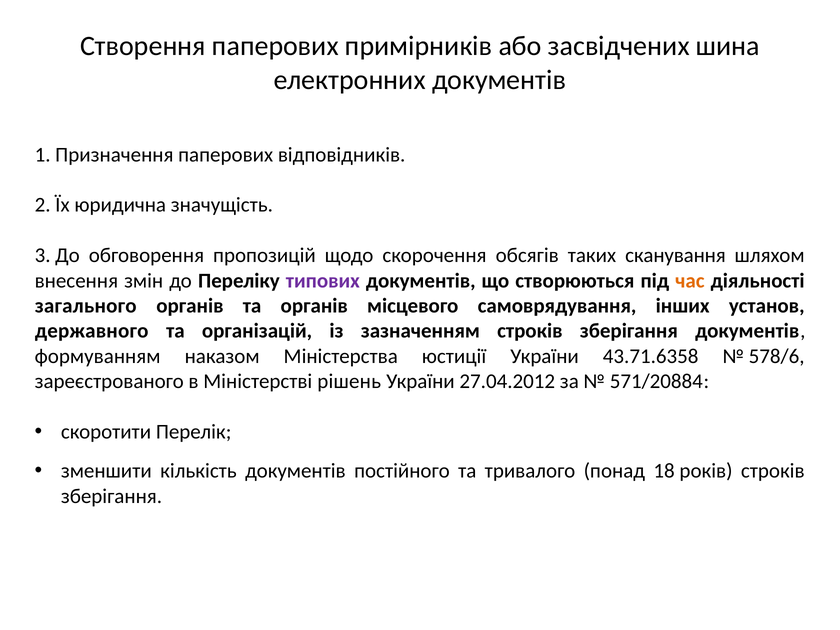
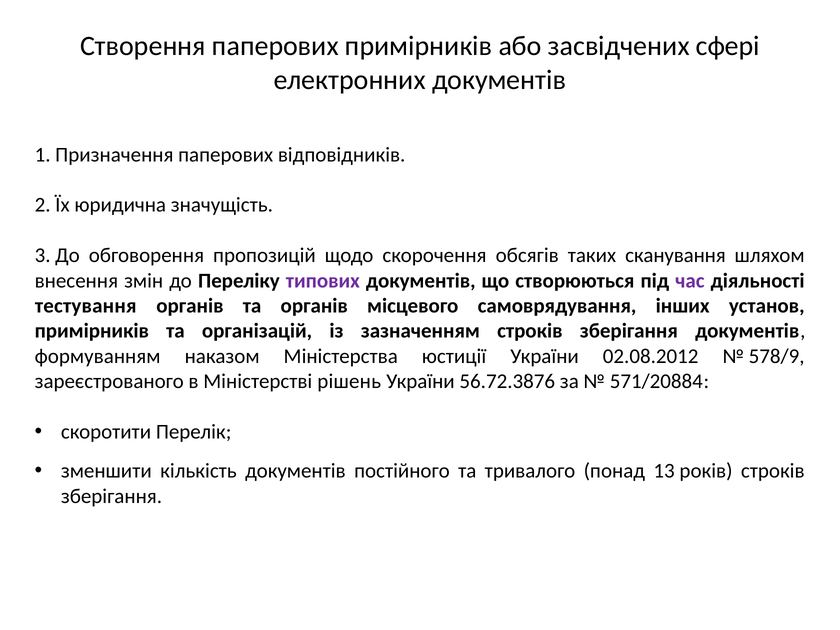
шина: шина -> сфері
час colour: orange -> purple
загального: загального -> тестування
державного at (92, 331): державного -> примірників
43.71.6358: 43.71.6358 -> 02.08.2012
578/6: 578/6 -> 578/9
27.04.2012: 27.04.2012 -> 56.72.3876
18: 18 -> 13
